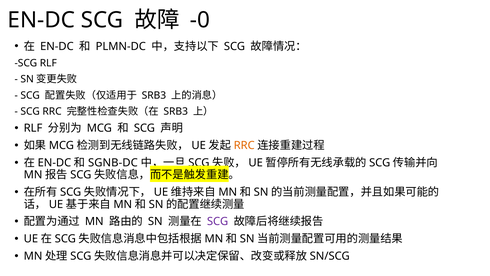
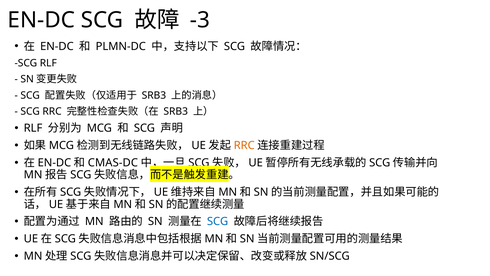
-0: -0 -> -3
SGNB-DC: SGNB-DC -> CMAS-DC
SCG at (218, 221) colour: purple -> blue
